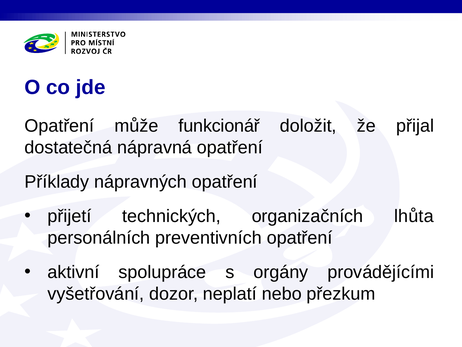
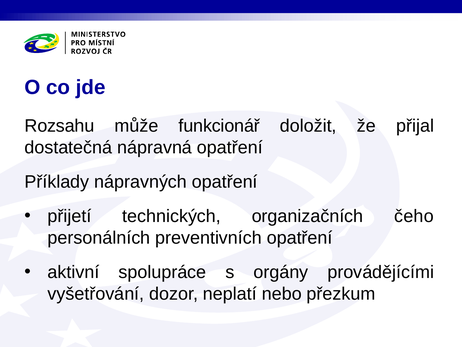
Opatření at (59, 126): Opatření -> Rozsahu
lhůta: lhůta -> čeho
